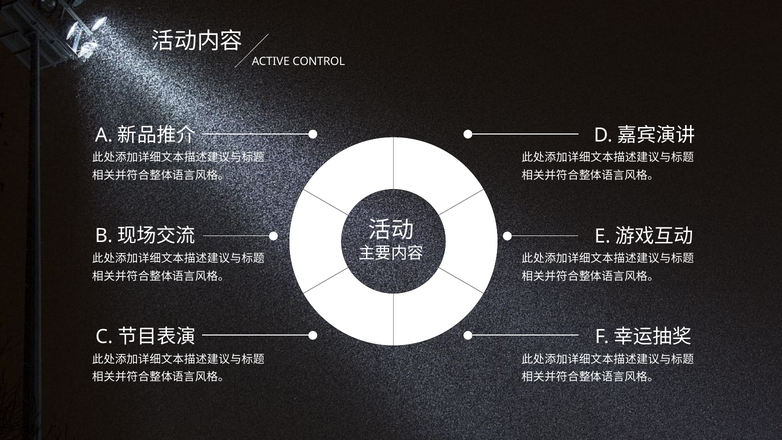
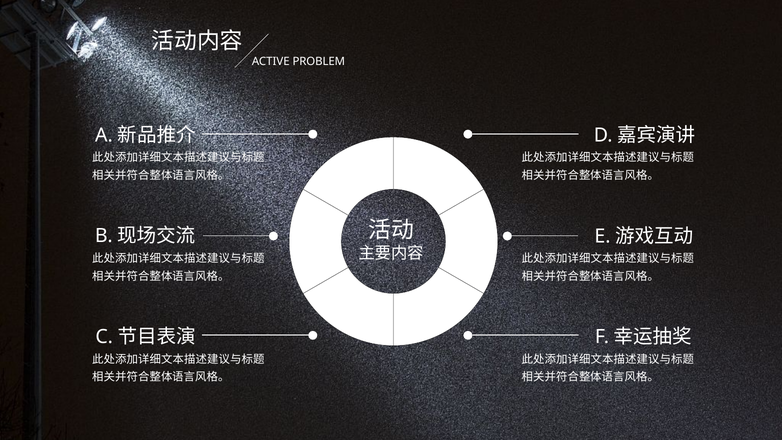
CONTROL: CONTROL -> PROBLEM
